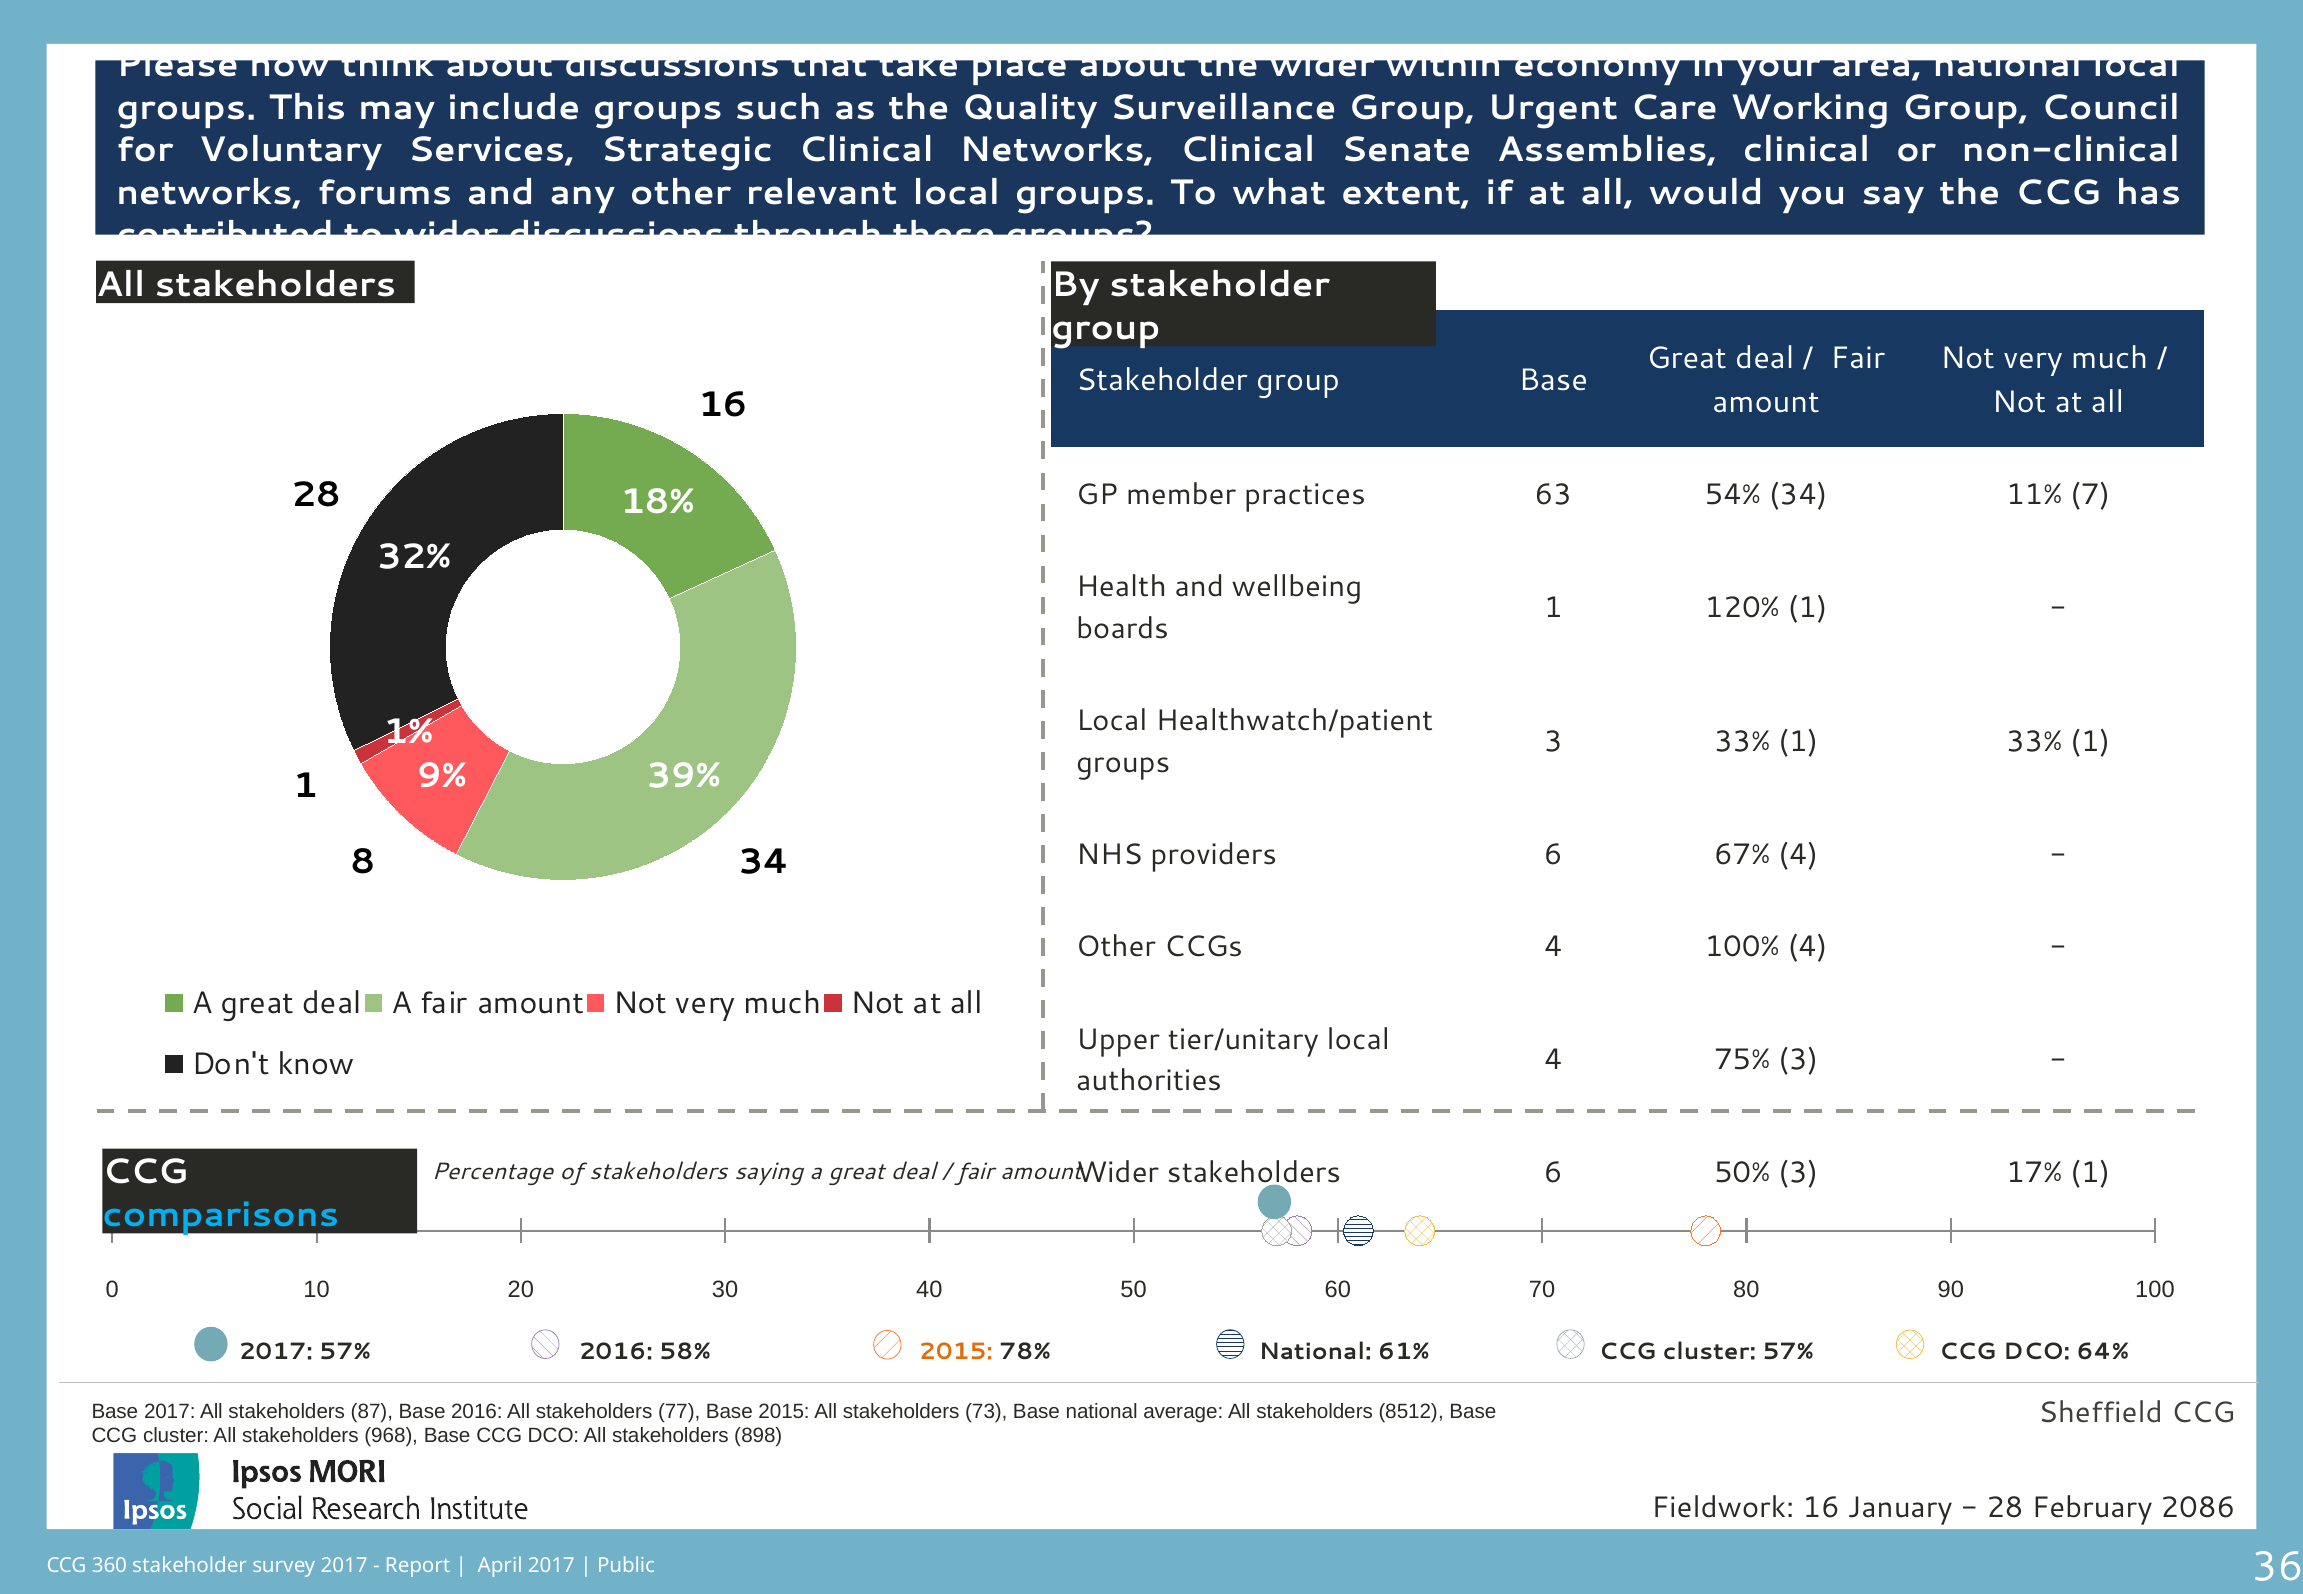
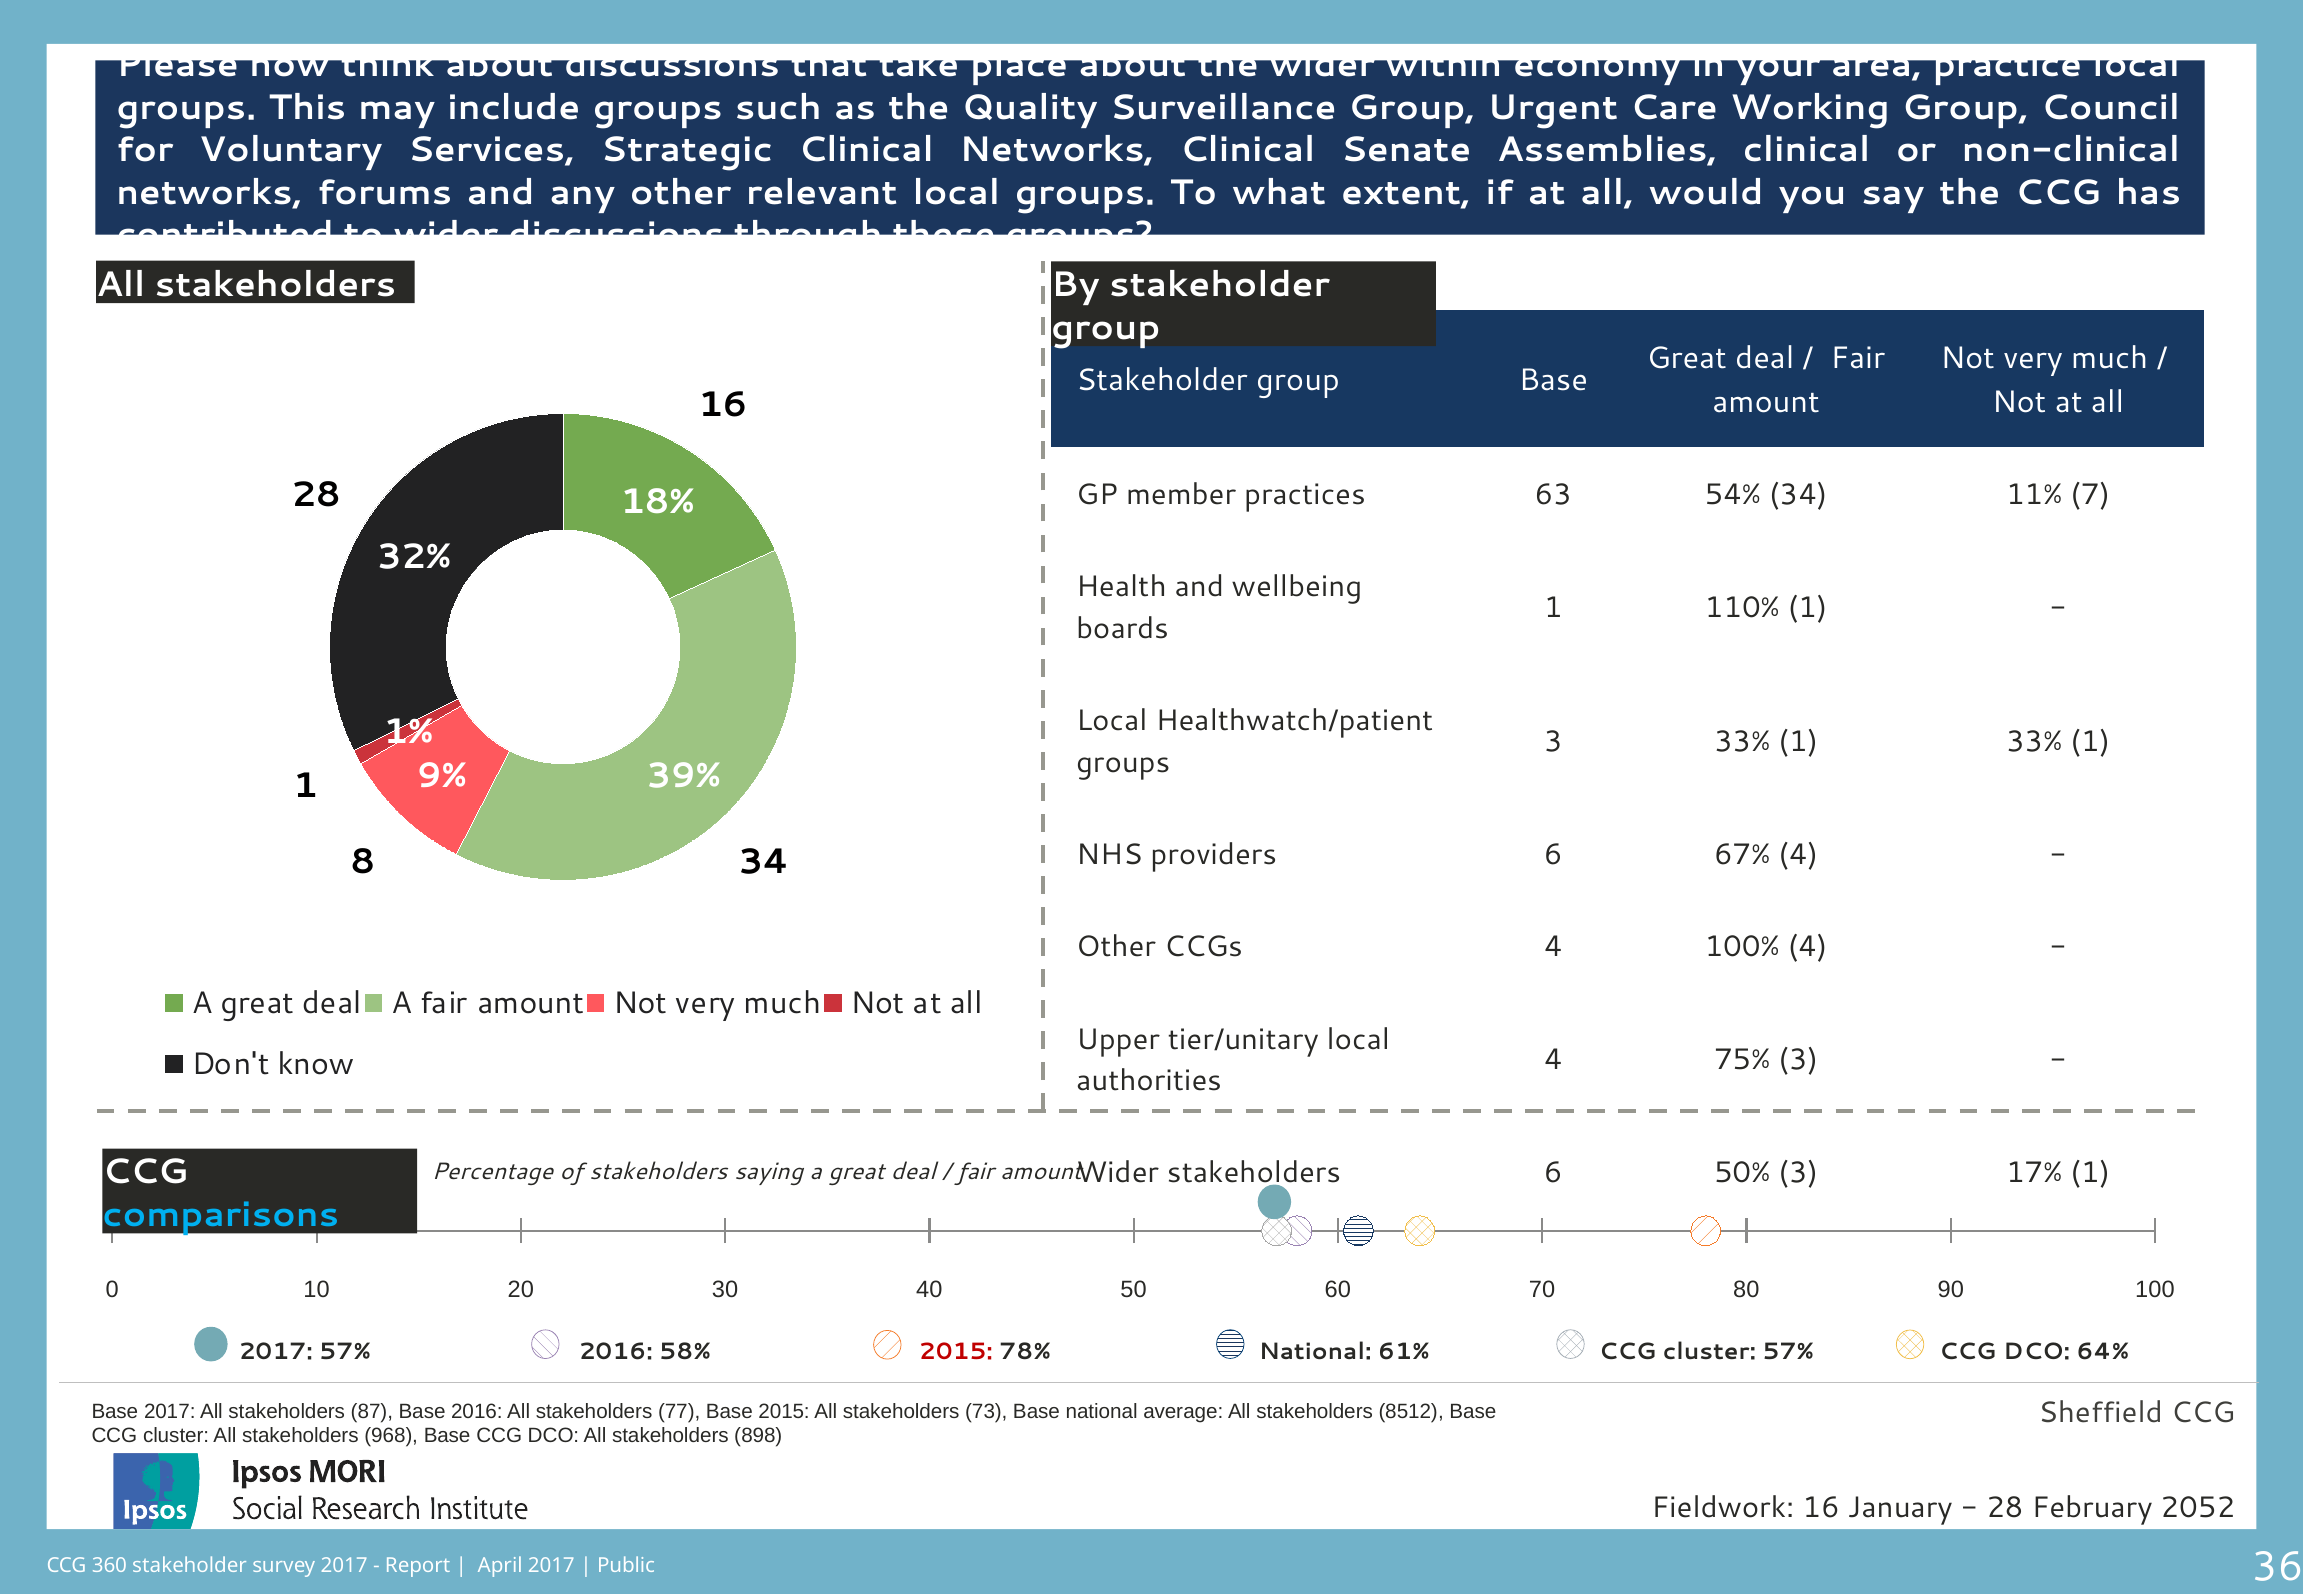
area national: national -> practice
120%: 120% -> 110%
2015 at (956, 1352) colour: orange -> red
2086: 2086 -> 2052
